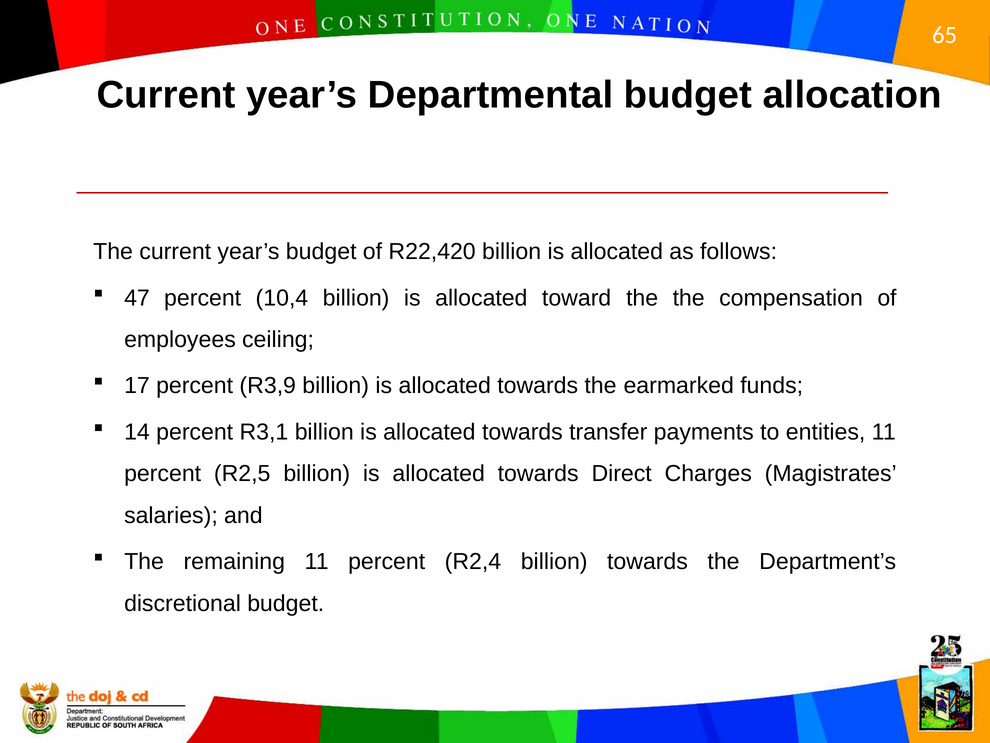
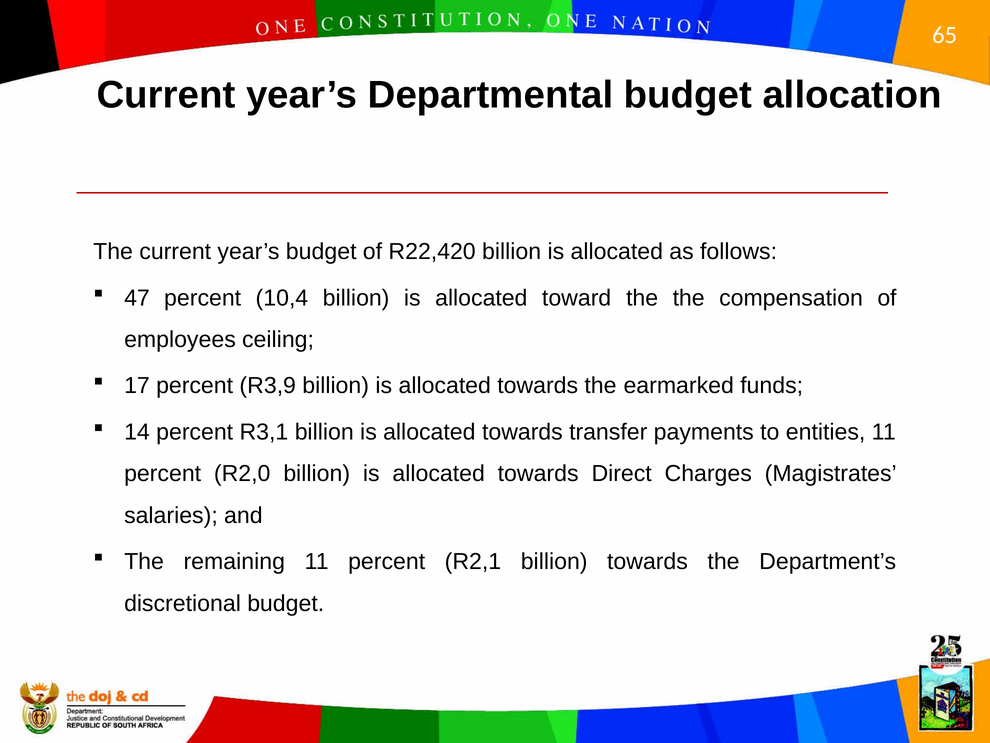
R2,5: R2,5 -> R2,0
R2,4: R2,4 -> R2,1
